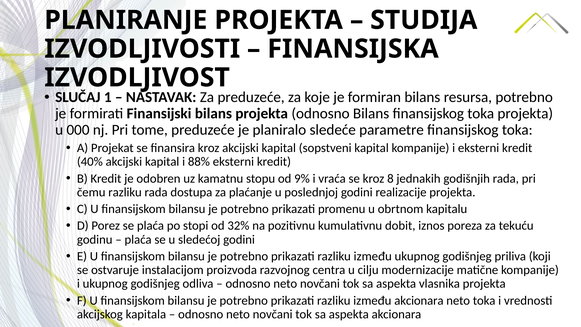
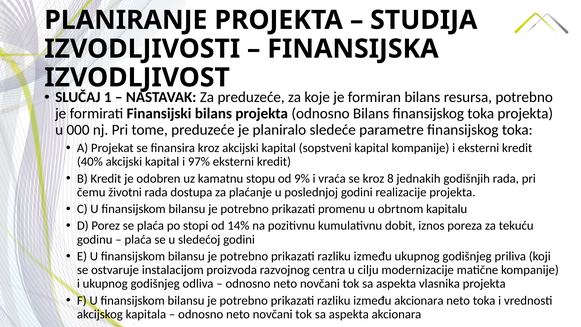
88%: 88% -> 97%
čemu razliku: razliku -> životni
32%: 32% -> 14%
